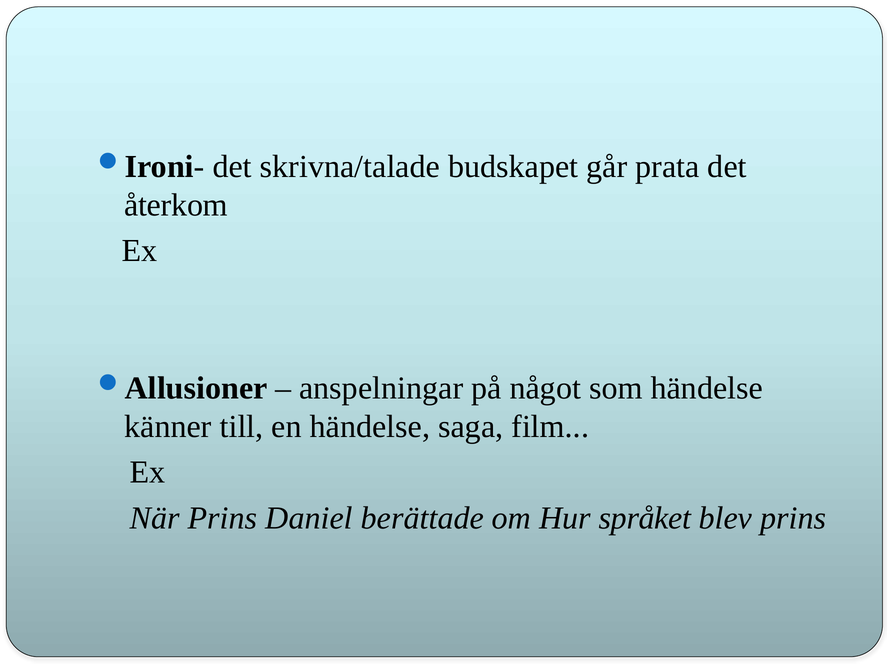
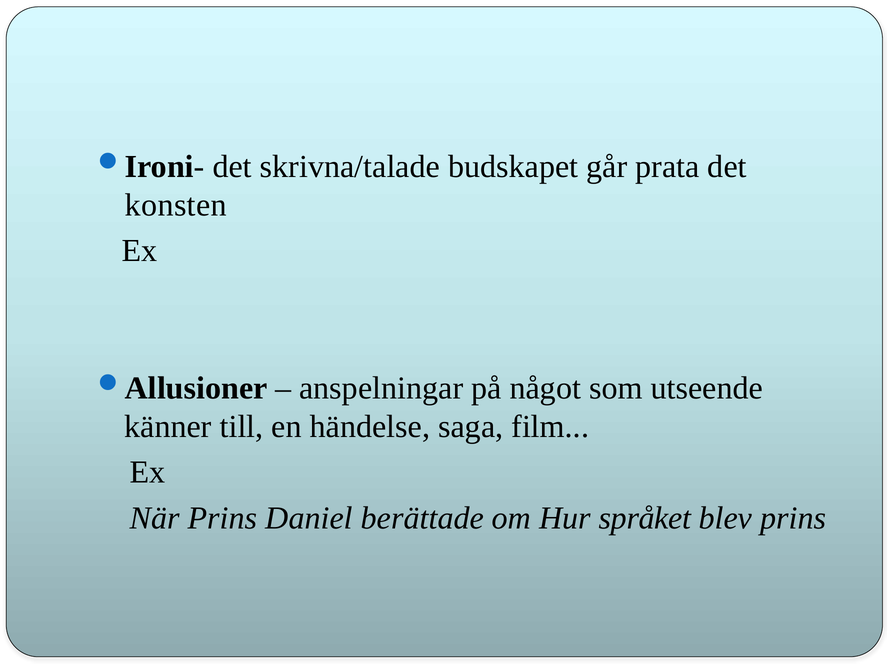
återkom: återkom -> konsten
som händelse: händelse -> utseende
